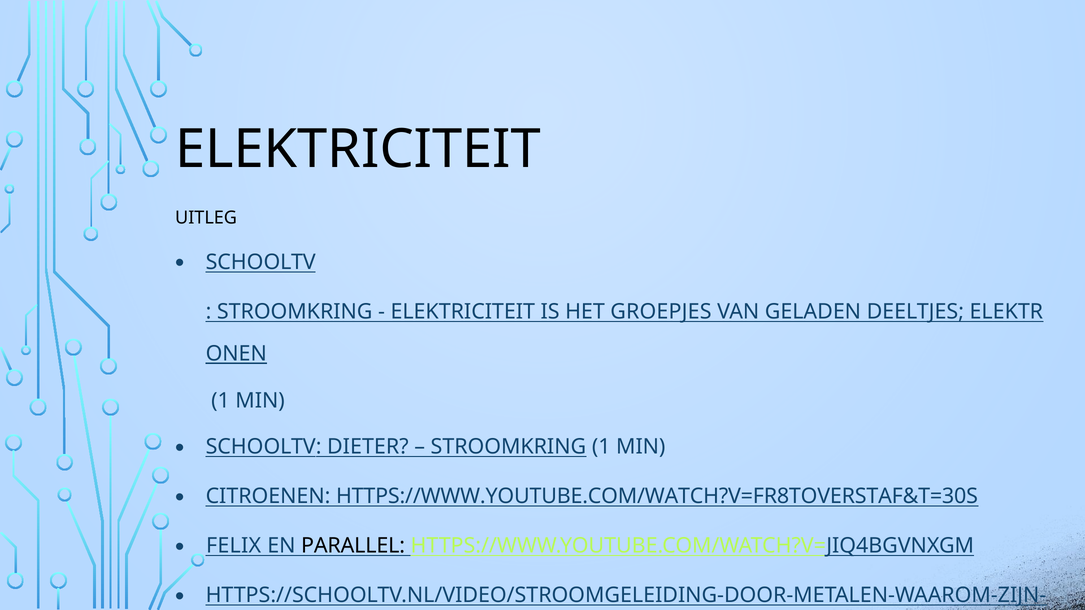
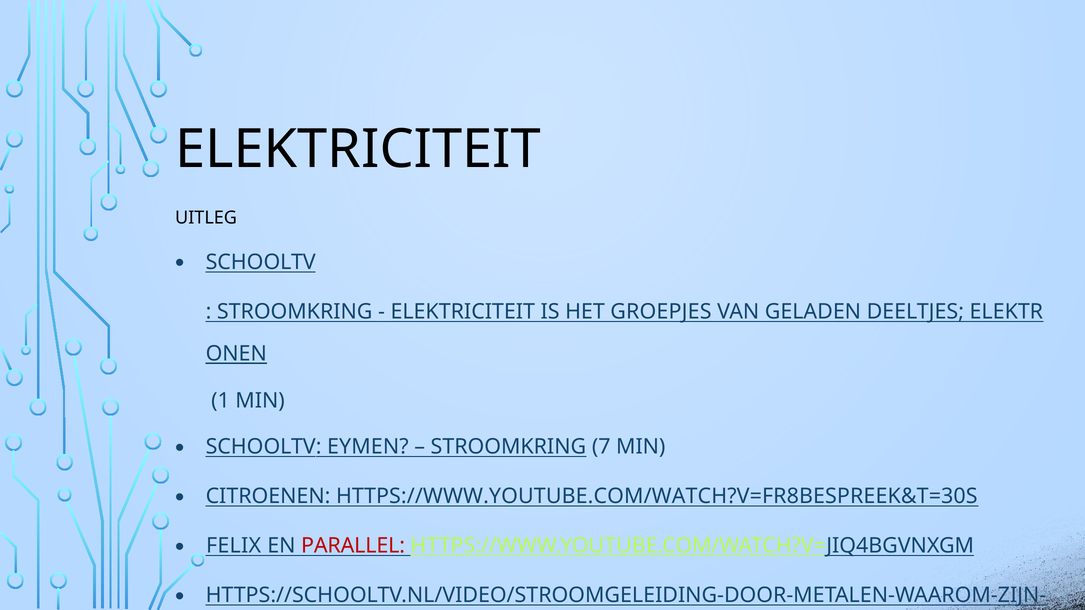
DIETER: DIETER -> EYMEN
STROOMKRING 1: 1 -> 7
HTTPS://WWW.YOUTUBE.COM/WATCH?V=FR8TOVERSTAF&T=30S: HTTPS://WWW.YOUTUBE.COM/WATCH?V=FR8TOVERSTAF&T=30S -> HTTPS://WWW.YOUTUBE.COM/WATCH?V=FR8BESPREEK&T=30S
PARALLEL colour: black -> red
